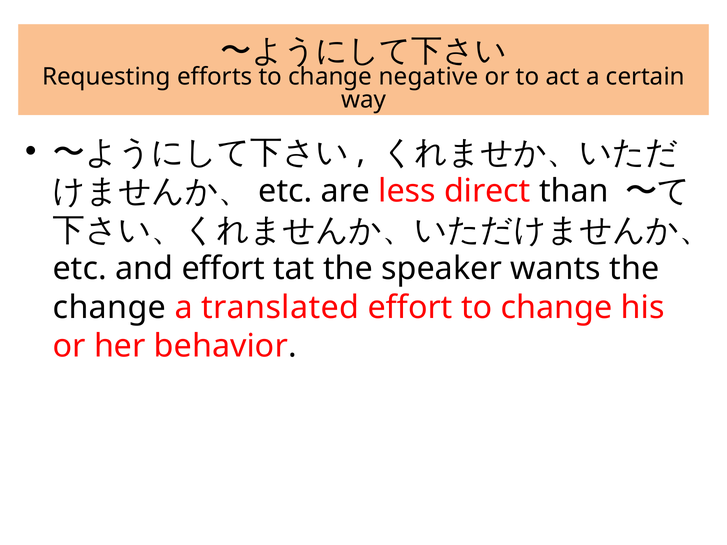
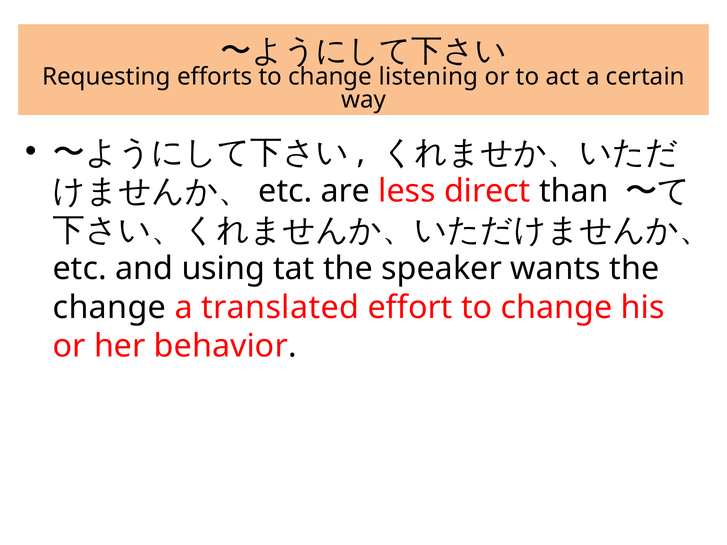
negative: negative -> listening
and effort: effort -> using
